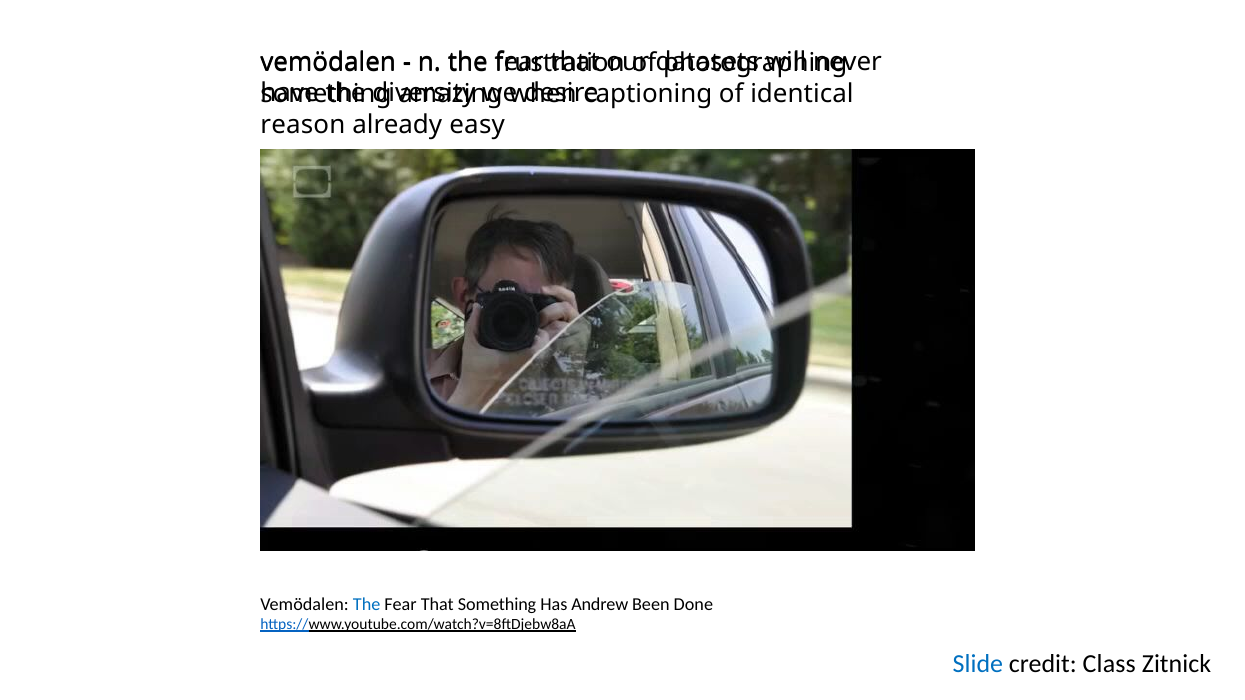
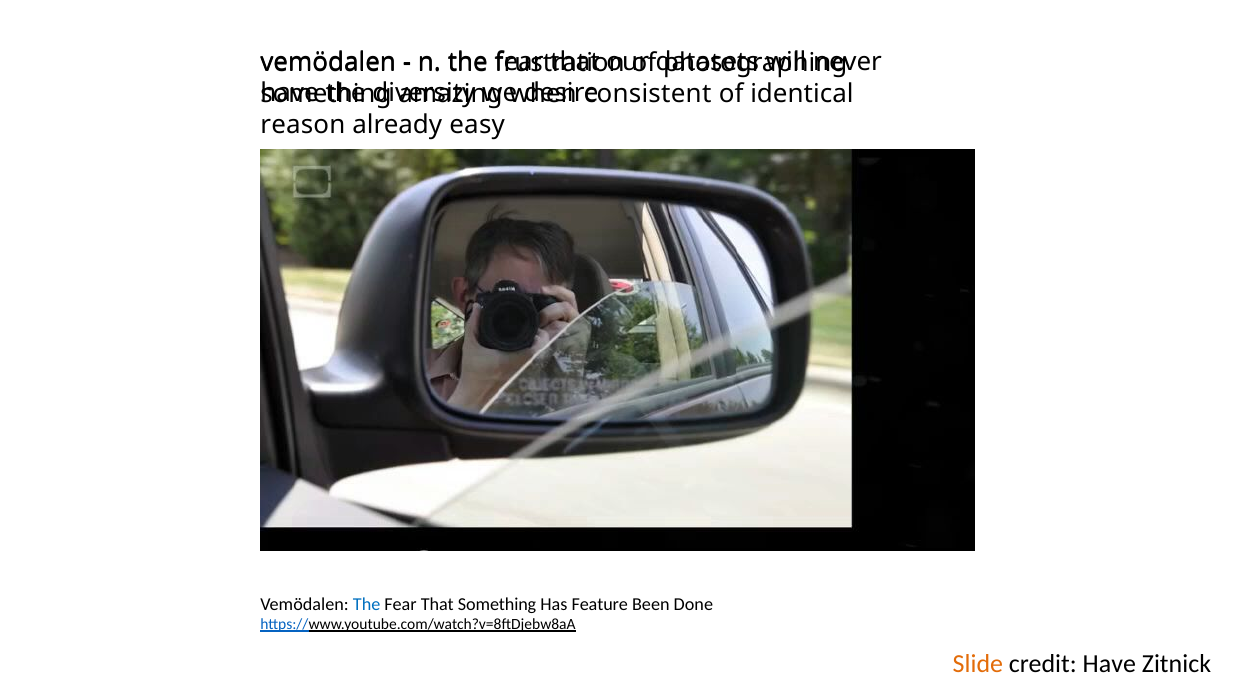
captioning: captioning -> consistent
Andrew: Andrew -> Feature
Slide colour: blue -> orange
credit Class: Class -> Have
